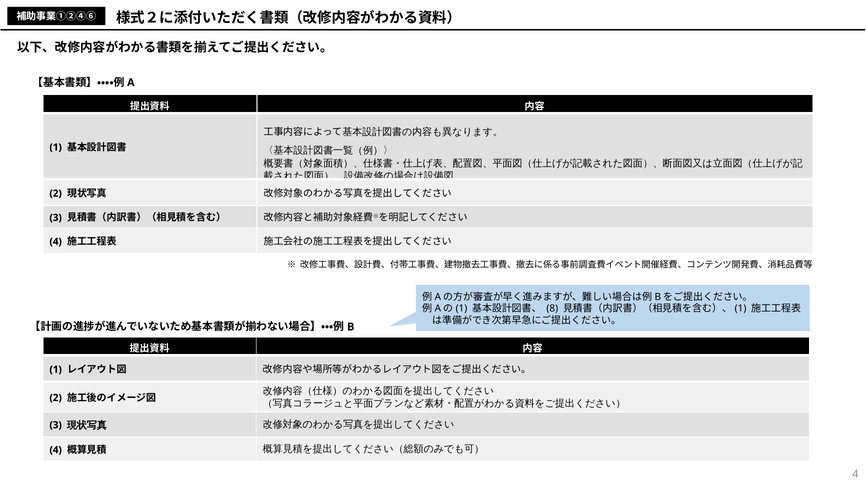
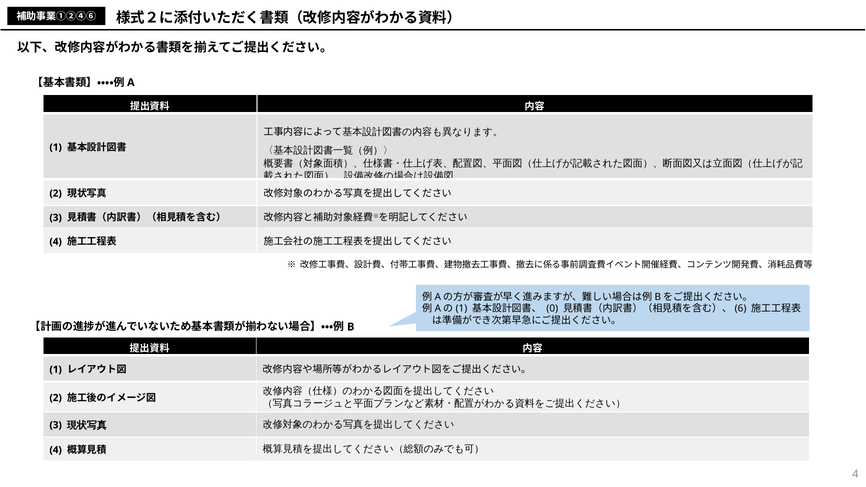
8: 8 -> 0
1 at (741, 309): 1 -> 6
